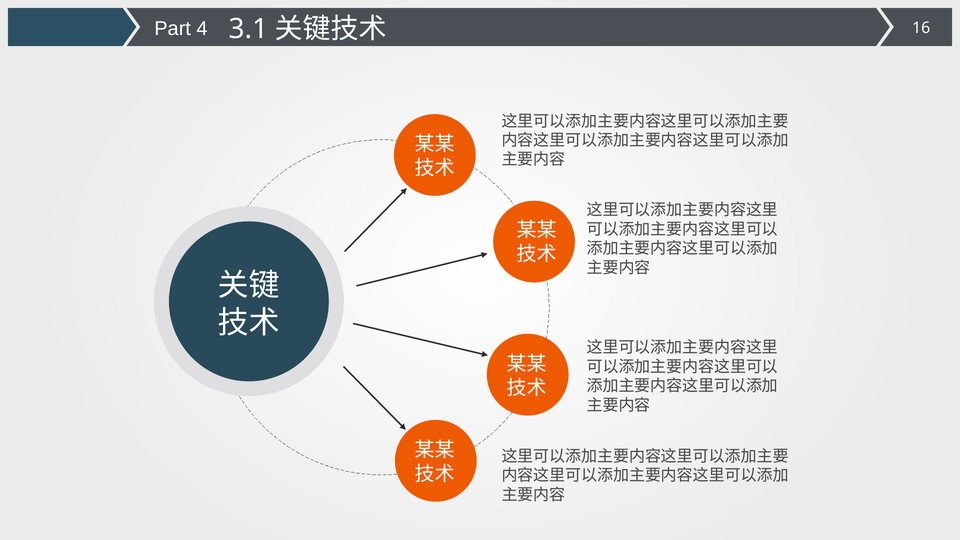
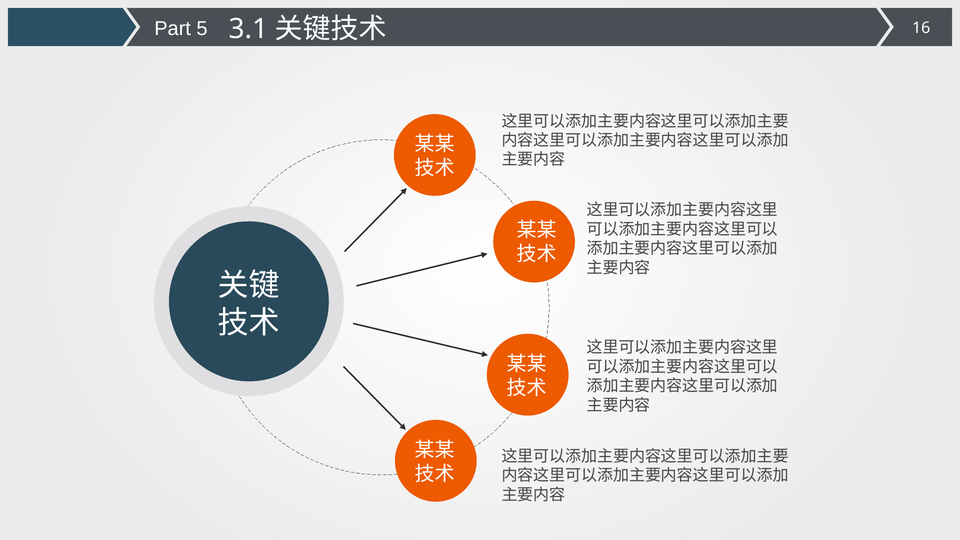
4: 4 -> 5
